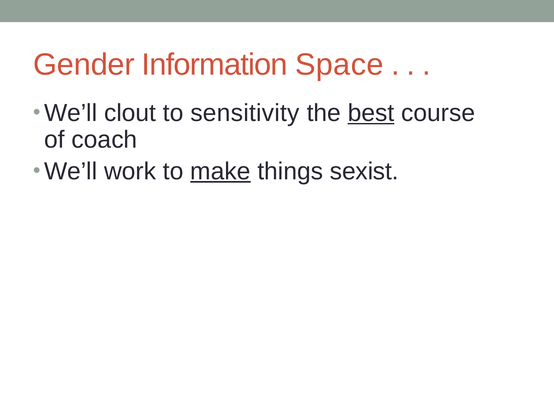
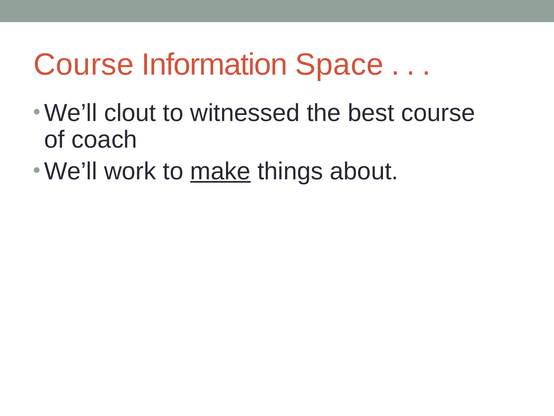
Gender at (84, 64): Gender -> Course
sensitivity: sensitivity -> witnessed
best underline: present -> none
sexist: sexist -> about
